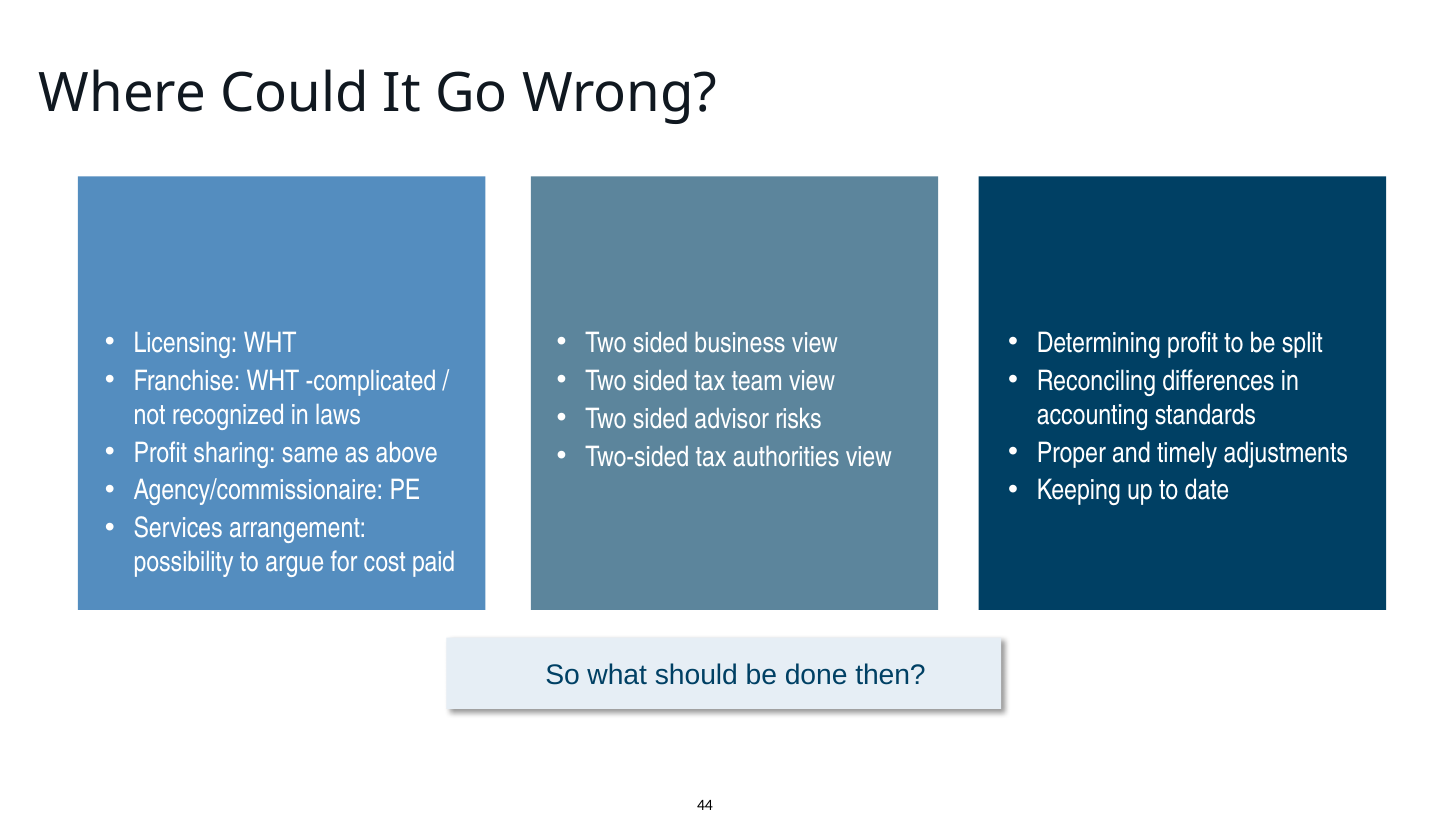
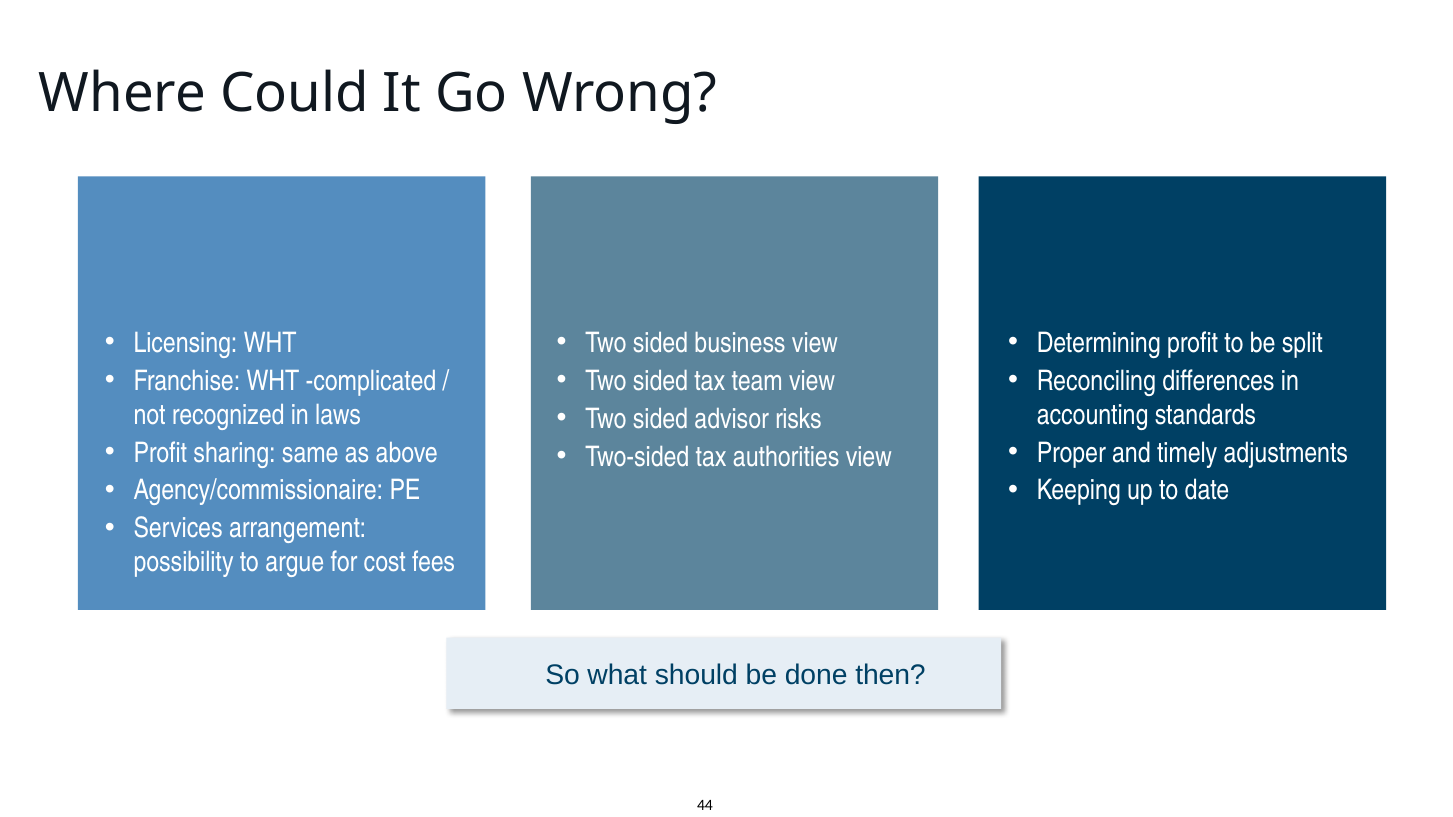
paid: paid -> fees
